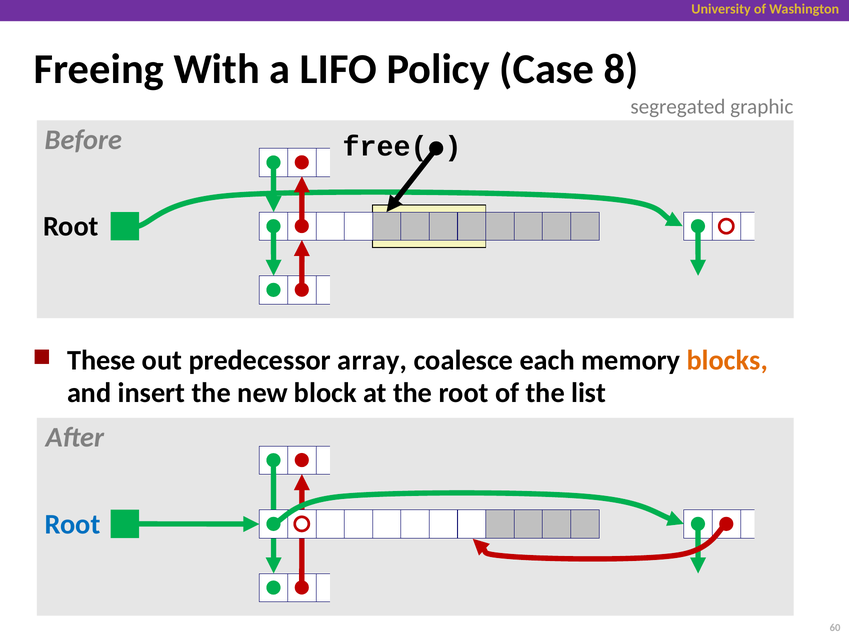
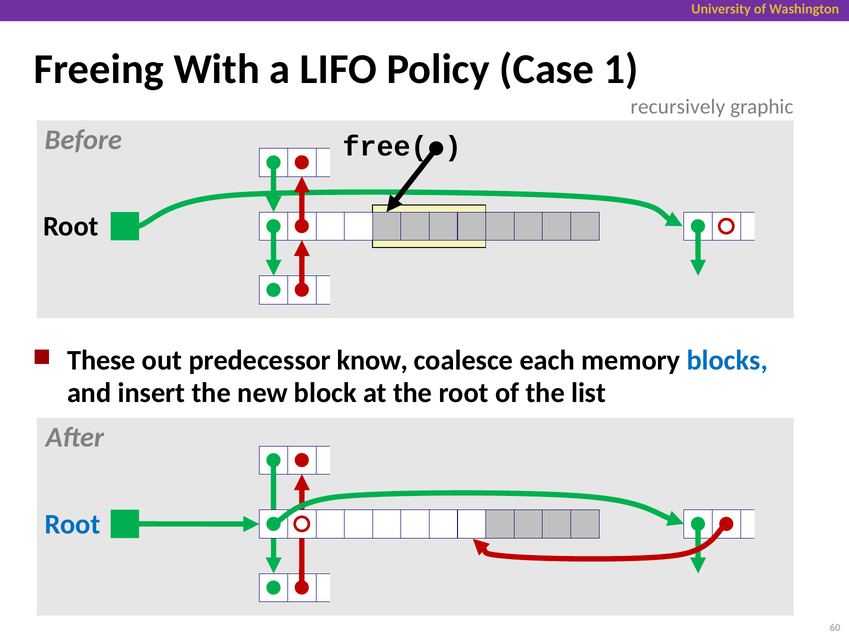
8: 8 -> 1
segregated: segregated -> recursively
array: array -> know
blocks colour: orange -> blue
